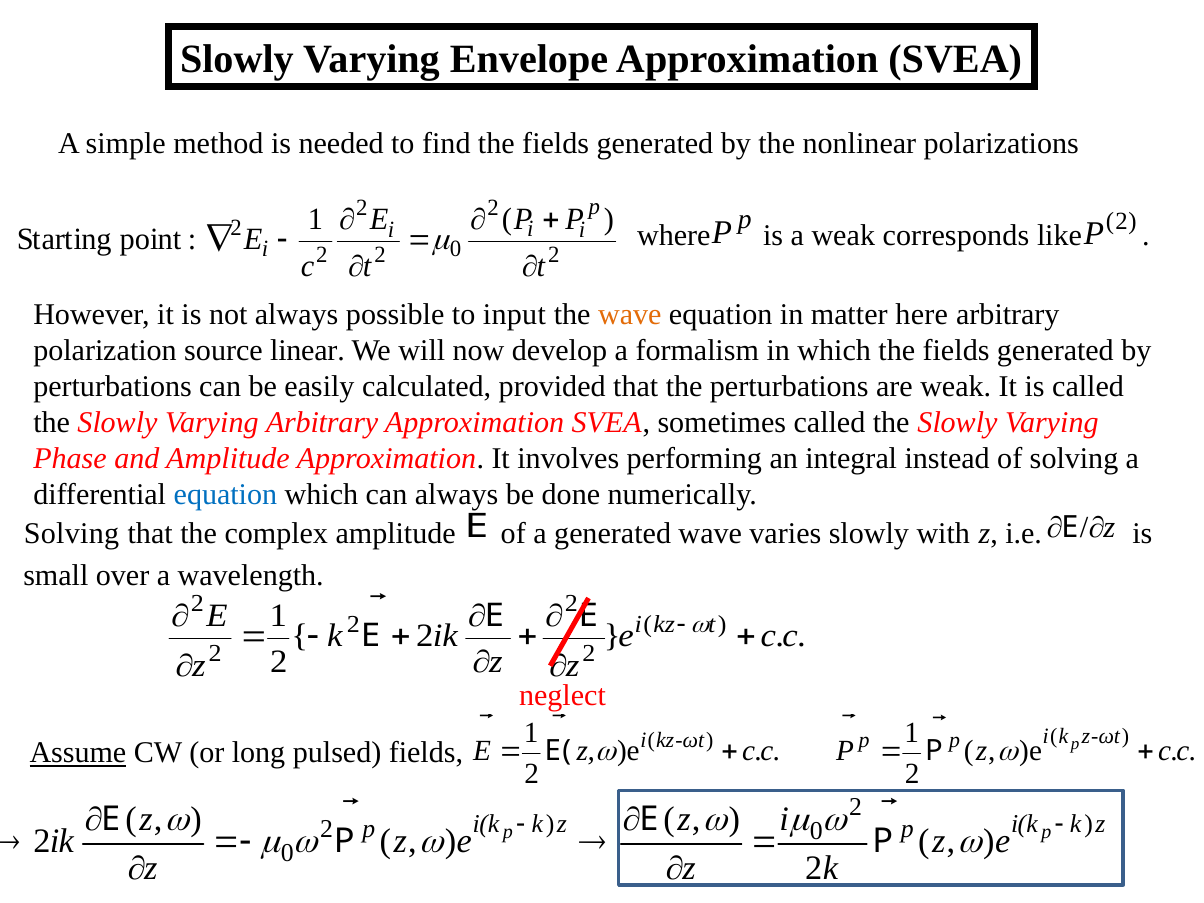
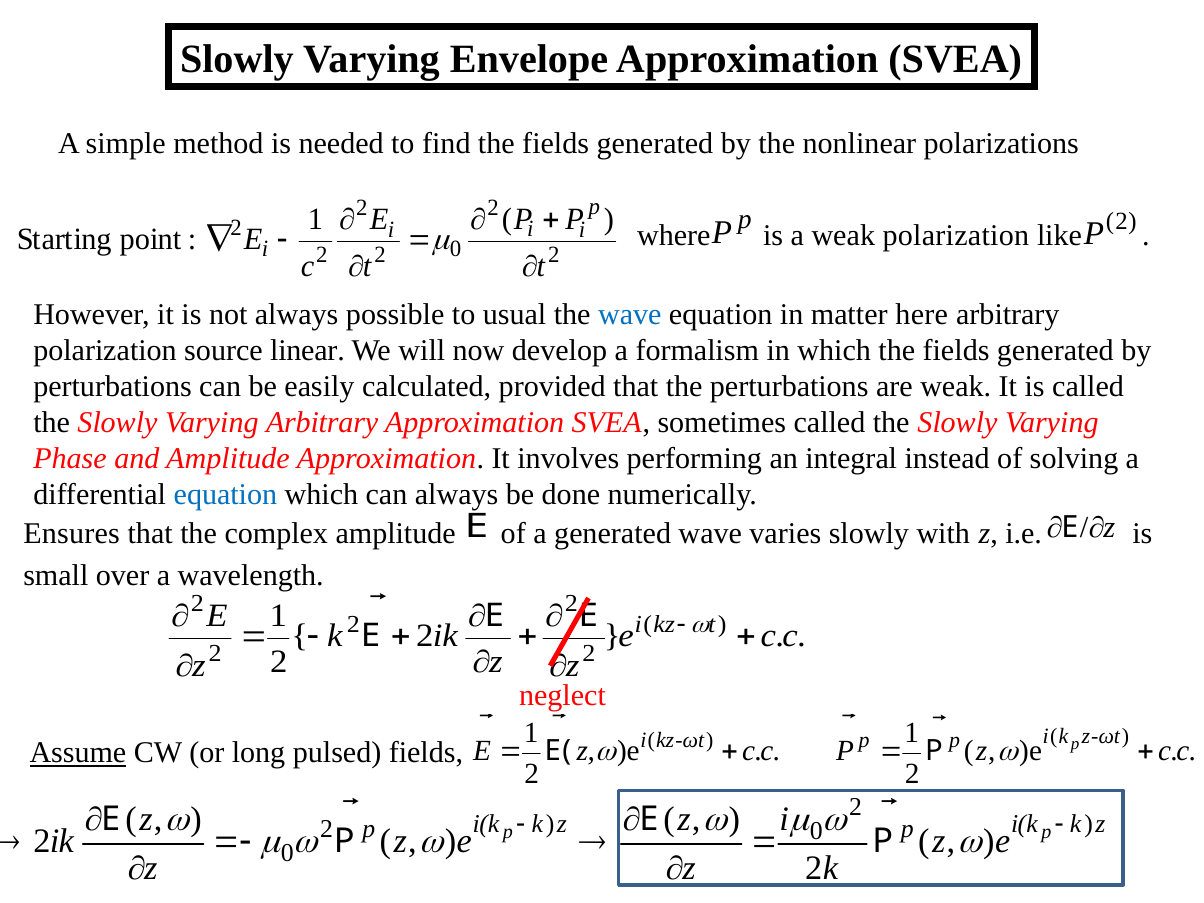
weak corresponds: corresponds -> polarization
input: input -> usual
wave at (630, 314) colour: orange -> blue
Solving at (72, 534): Solving -> Ensures
